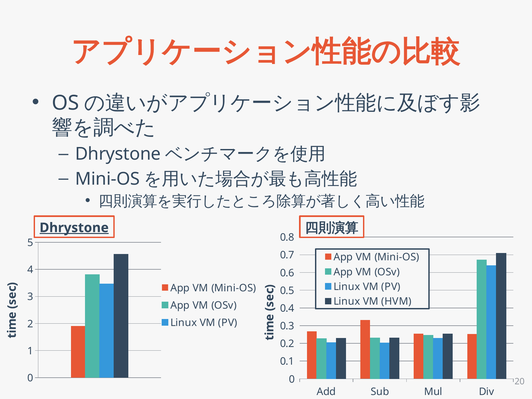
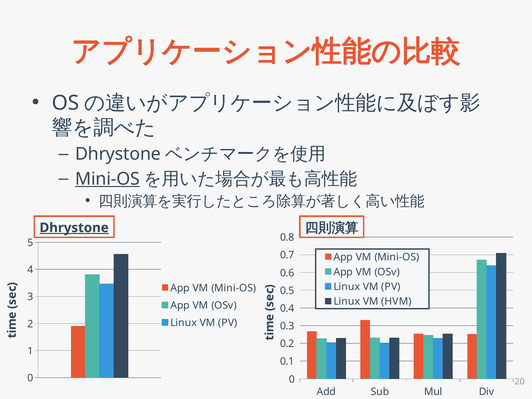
Mini-OS at (108, 179) underline: none -> present
